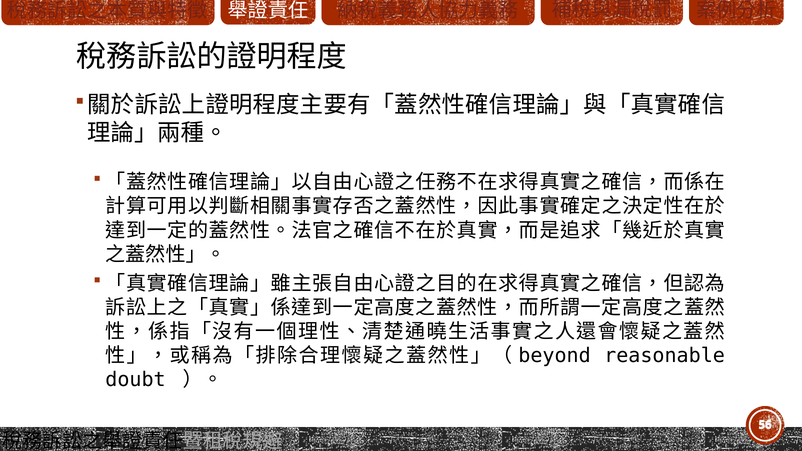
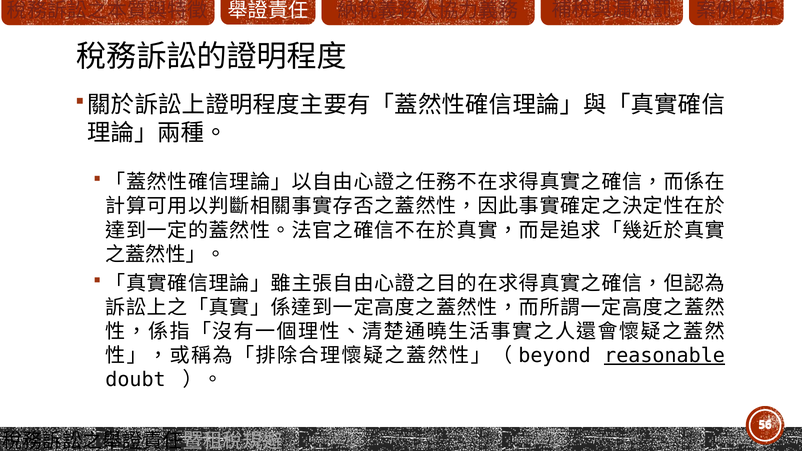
reasonable underline: none -> present
